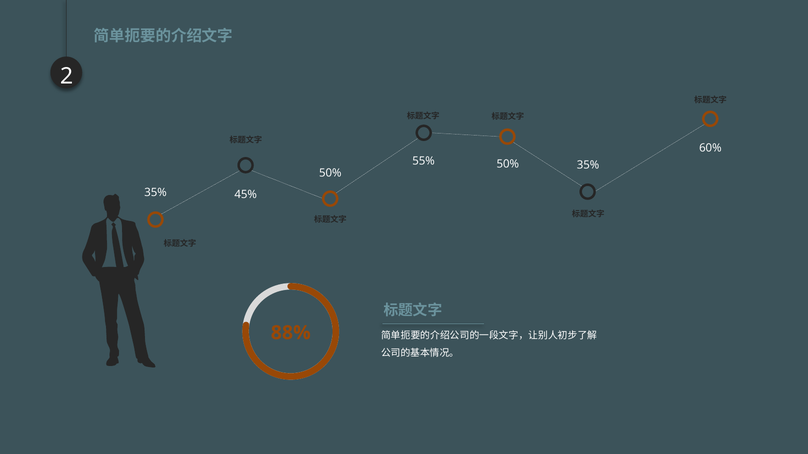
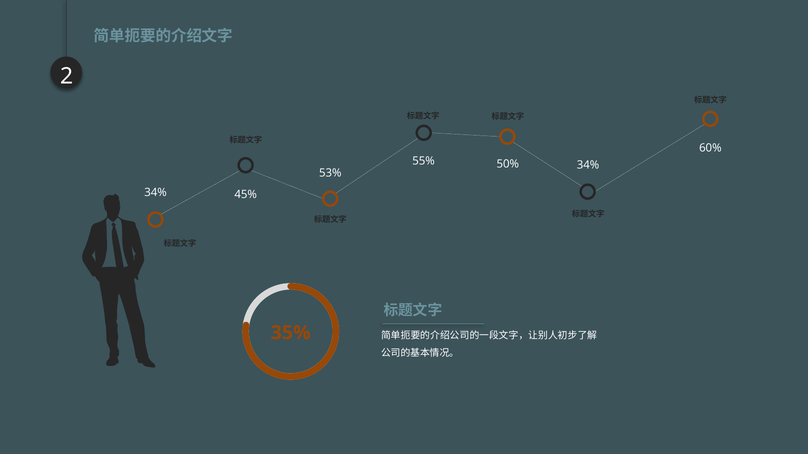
50% 35%: 35% -> 34%
50% at (330, 173): 50% -> 53%
35% at (156, 193): 35% -> 34%
88%: 88% -> 35%
